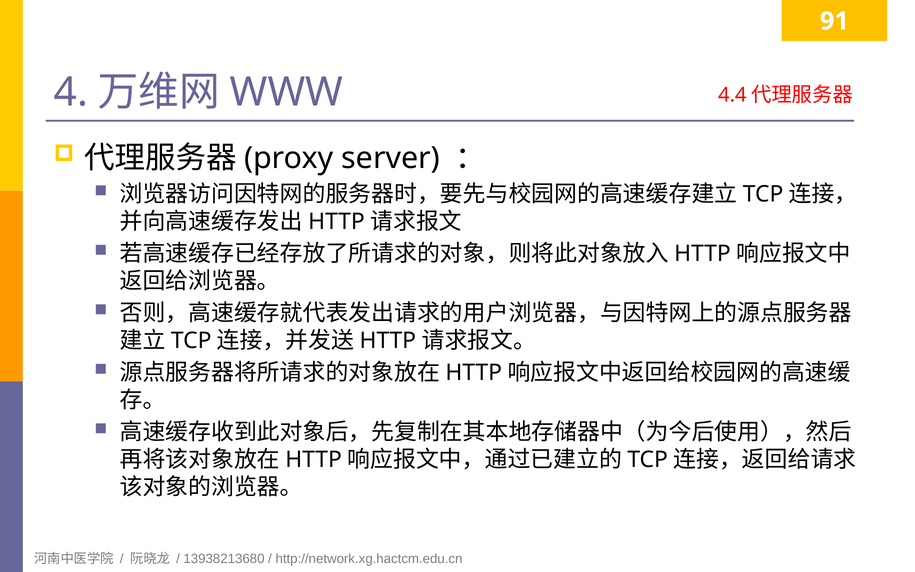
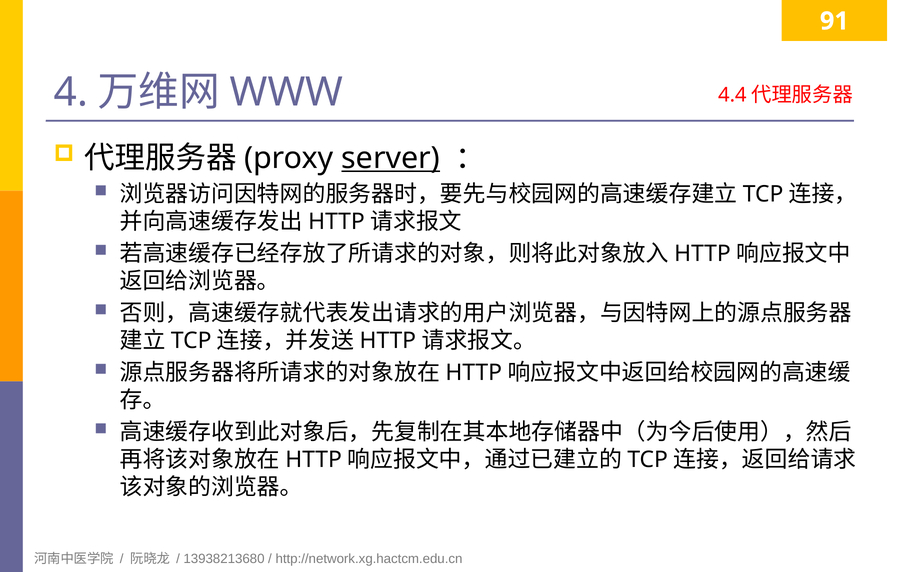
server underline: none -> present
